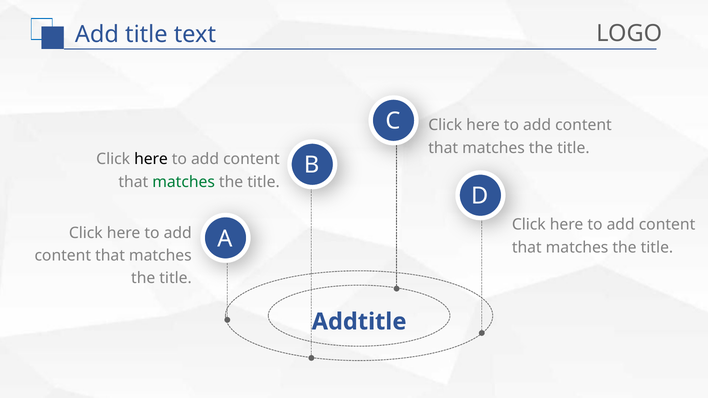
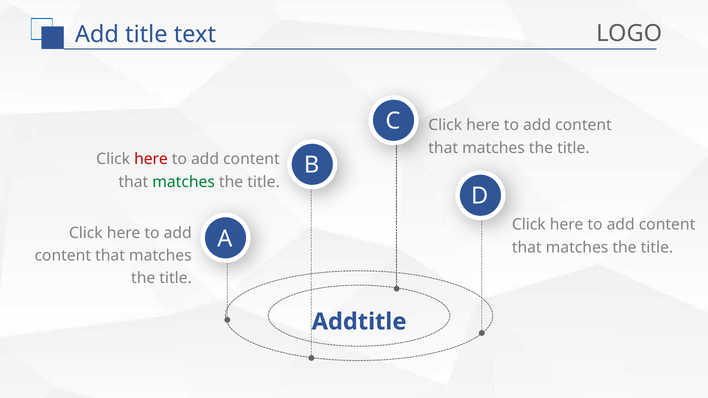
here at (151, 159) colour: black -> red
